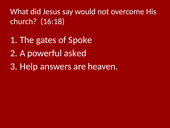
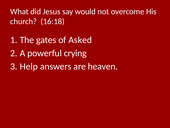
Spoke: Spoke -> Asked
asked: asked -> crying
